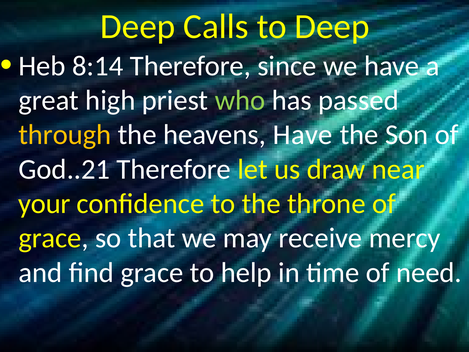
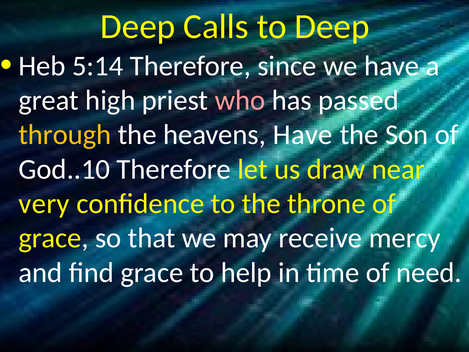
8:14: 8:14 -> 5:14
who colour: light green -> pink
God..21: God..21 -> God..10
your: your -> very
